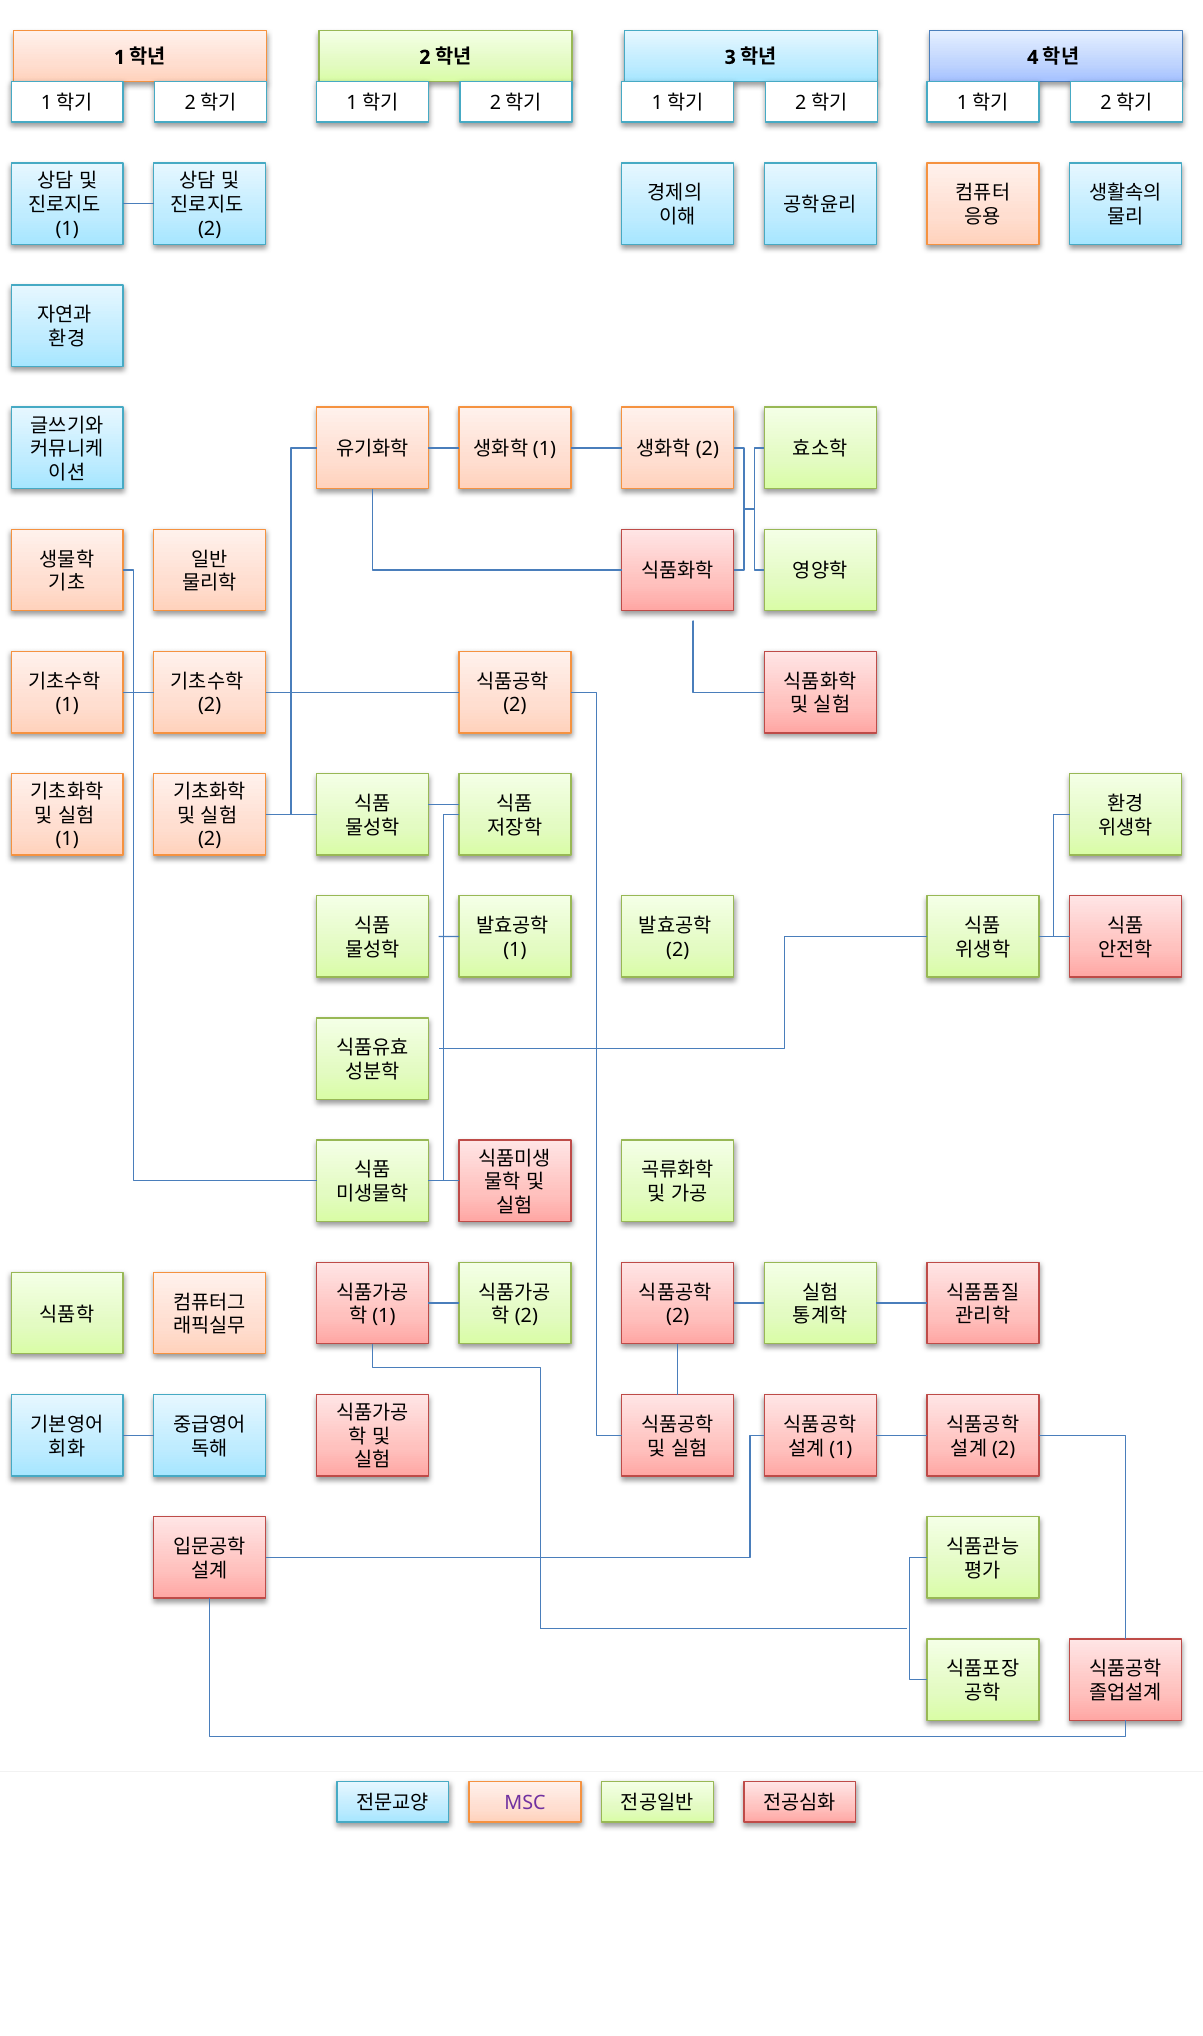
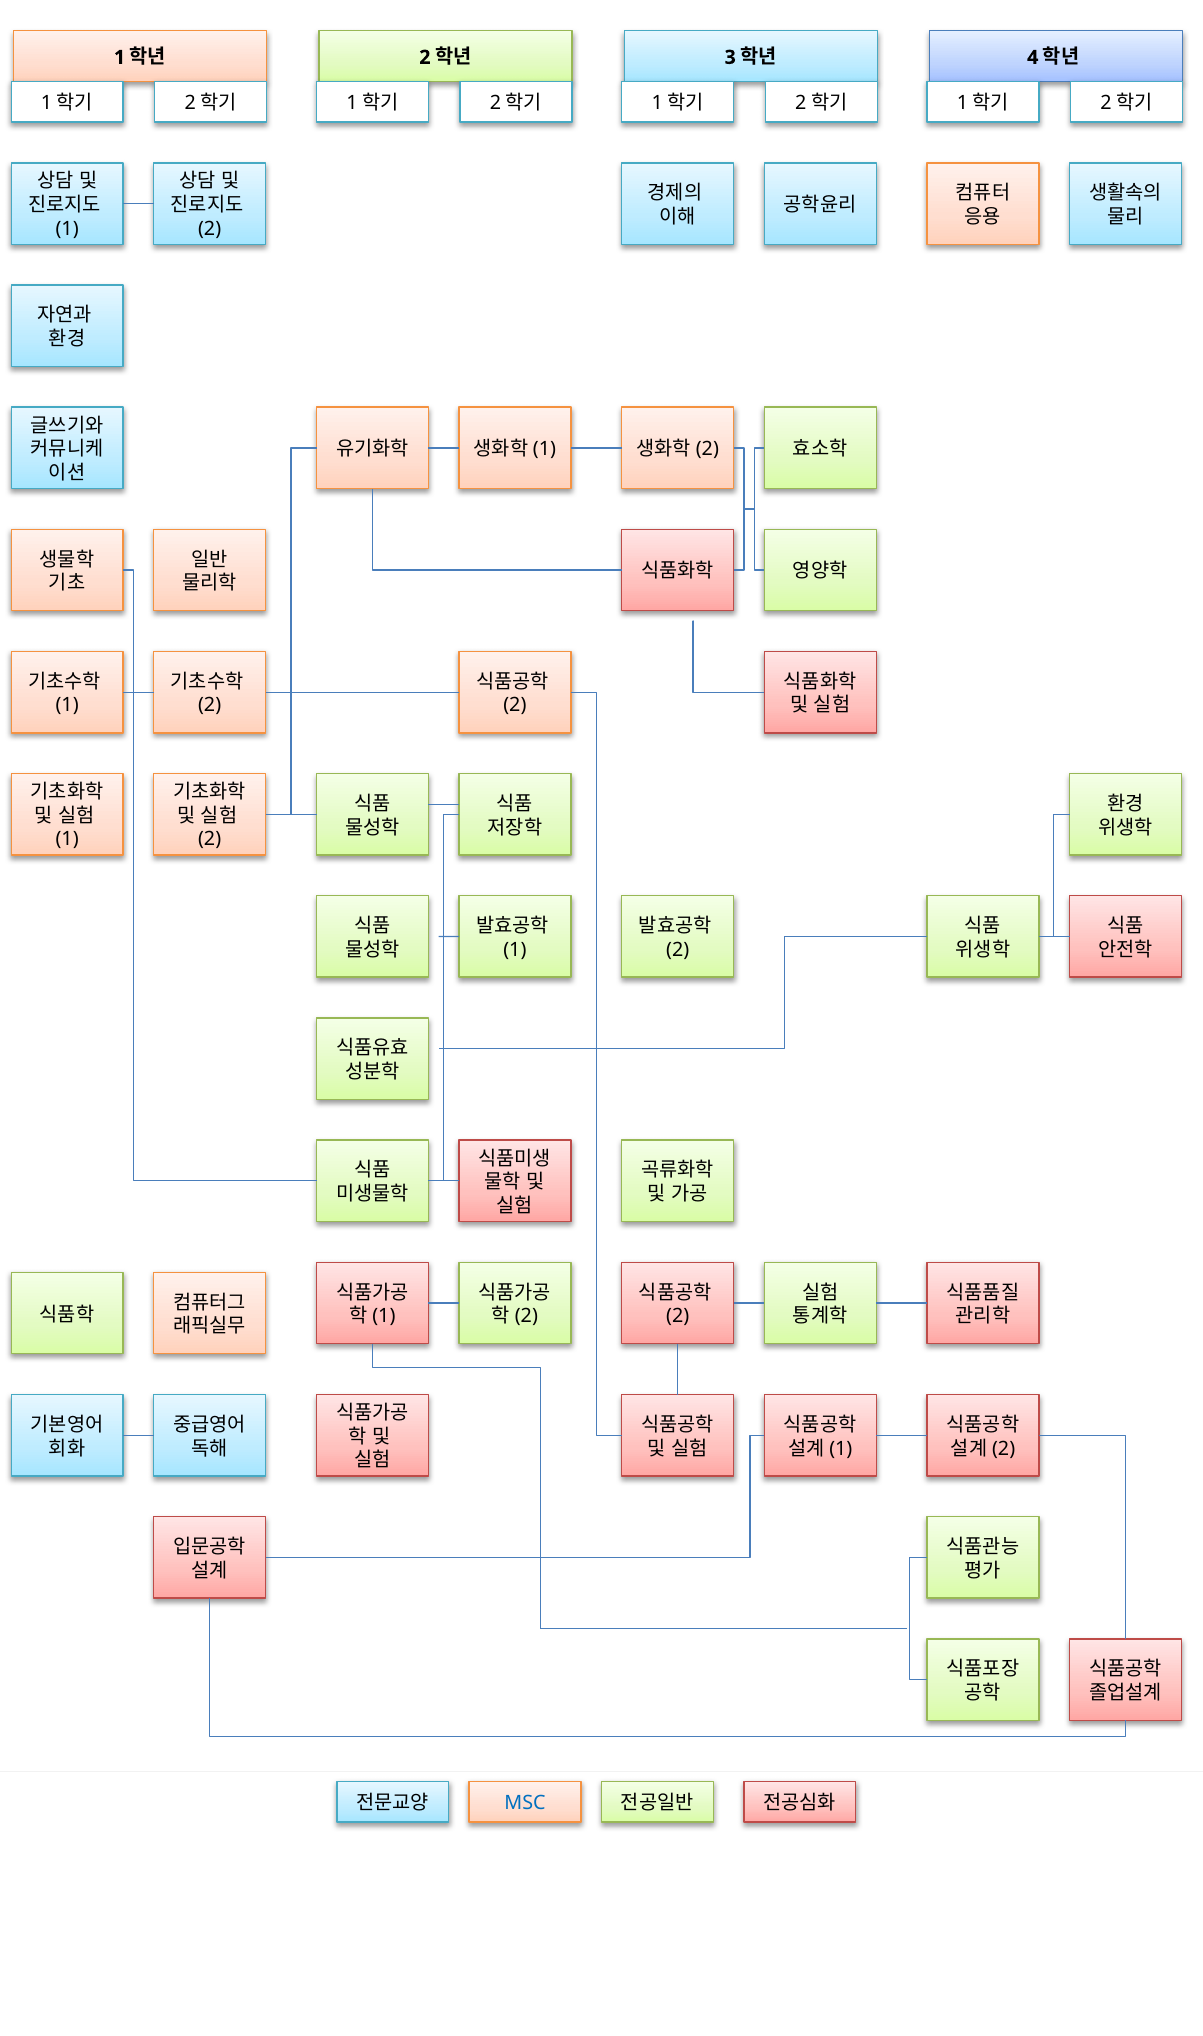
MSC colour: purple -> blue
